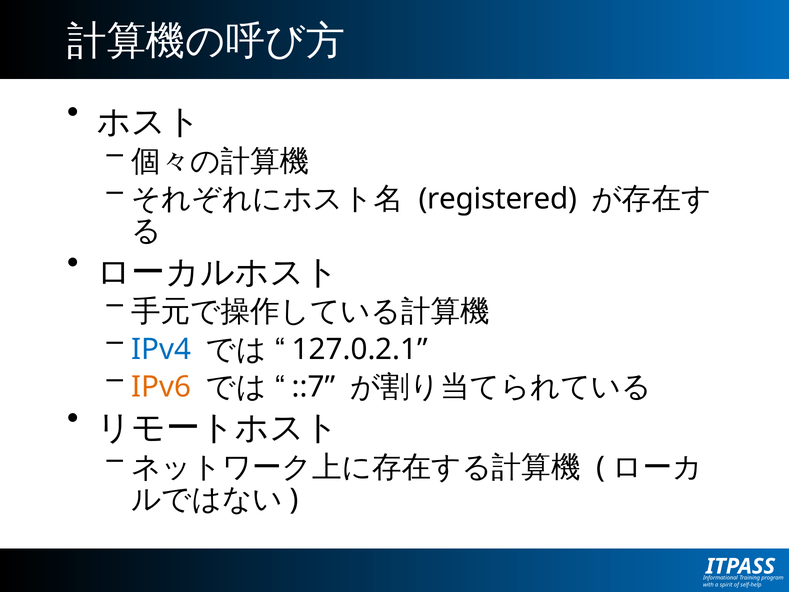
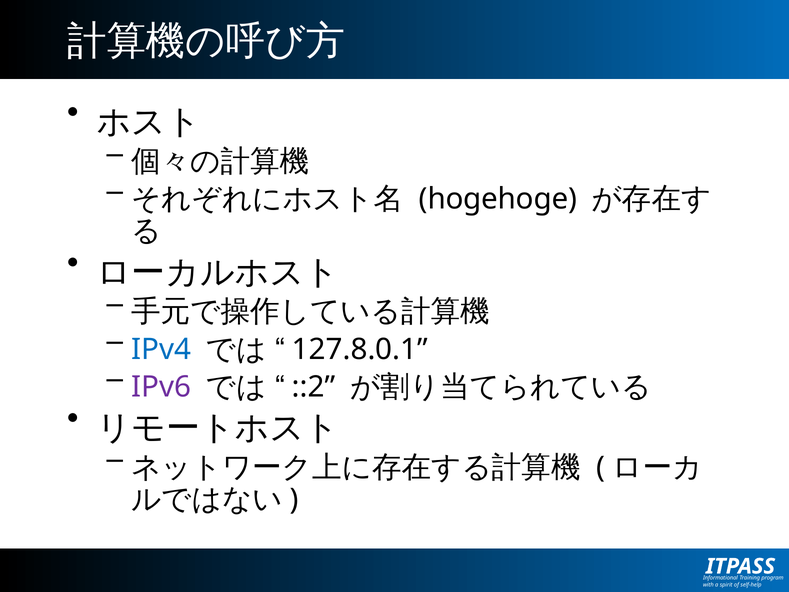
registered: registered -> hogehoge
127.0.2.1: 127.0.2.1 -> 127.8.0.1
IPv6 colour: orange -> purple
::7: ::7 -> ::2
